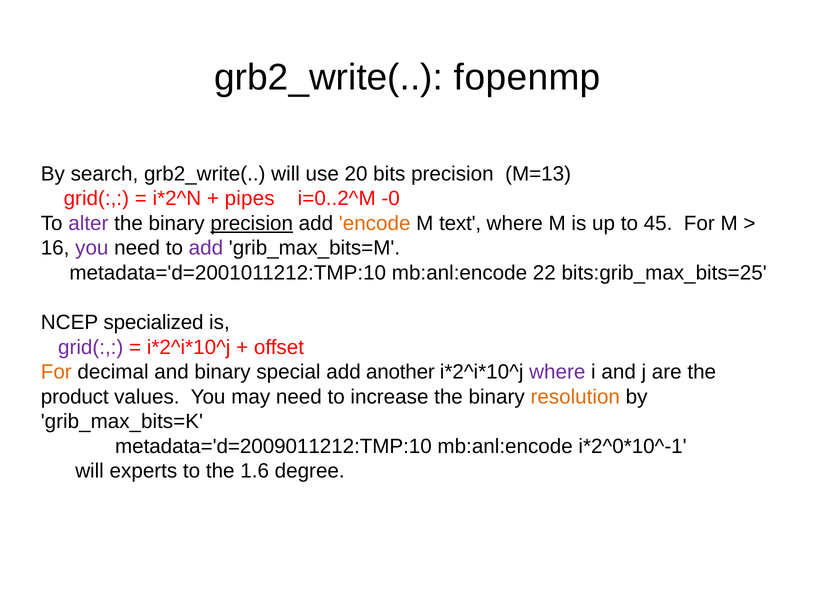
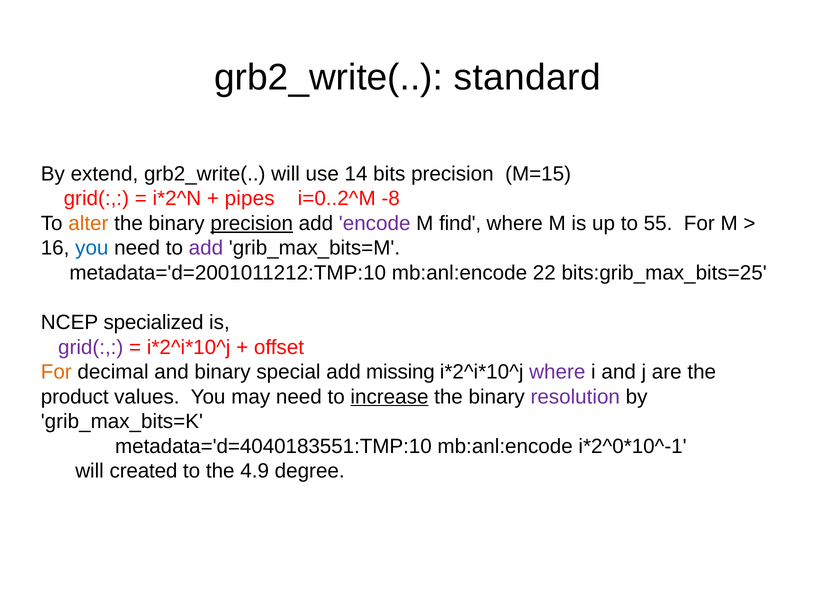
fopenmp: fopenmp -> standard
search: search -> extend
20: 20 -> 14
M=13: M=13 -> M=15
-0: -0 -> -8
alter colour: purple -> orange
encode colour: orange -> purple
text: text -> find
45: 45 -> 55
you at (92, 248) colour: purple -> blue
another: another -> missing
increase underline: none -> present
resolution colour: orange -> purple
metadata='d=2009011212:TMP:10: metadata='d=2009011212:TMP:10 -> metadata='d=4040183551:TMP:10
experts: experts -> created
1.6: 1.6 -> 4.9
